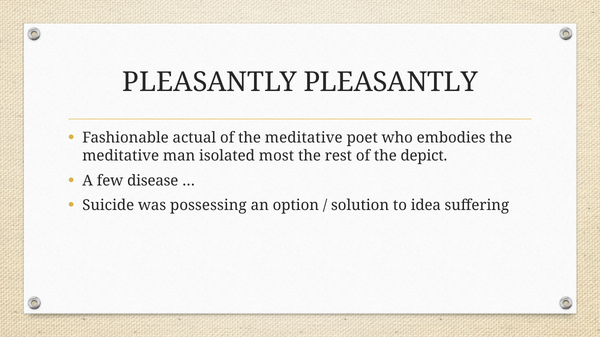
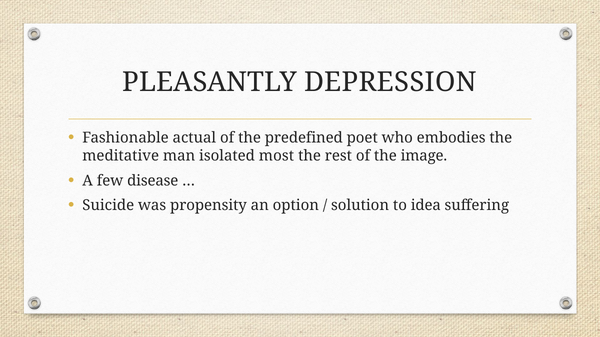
PLEASANTLY PLEASANTLY: PLEASANTLY -> DEPRESSION
of the meditative: meditative -> predefined
depict: depict -> image
possessing: possessing -> propensity
